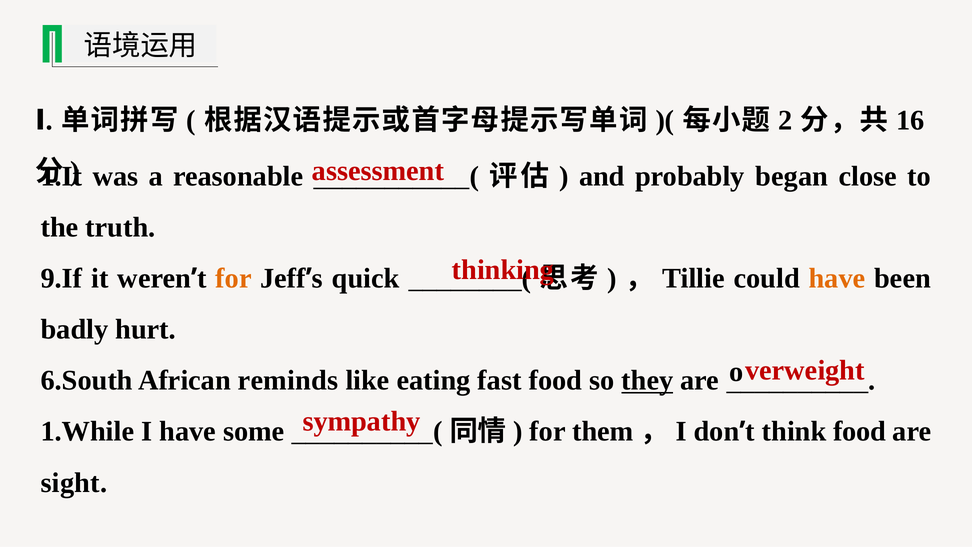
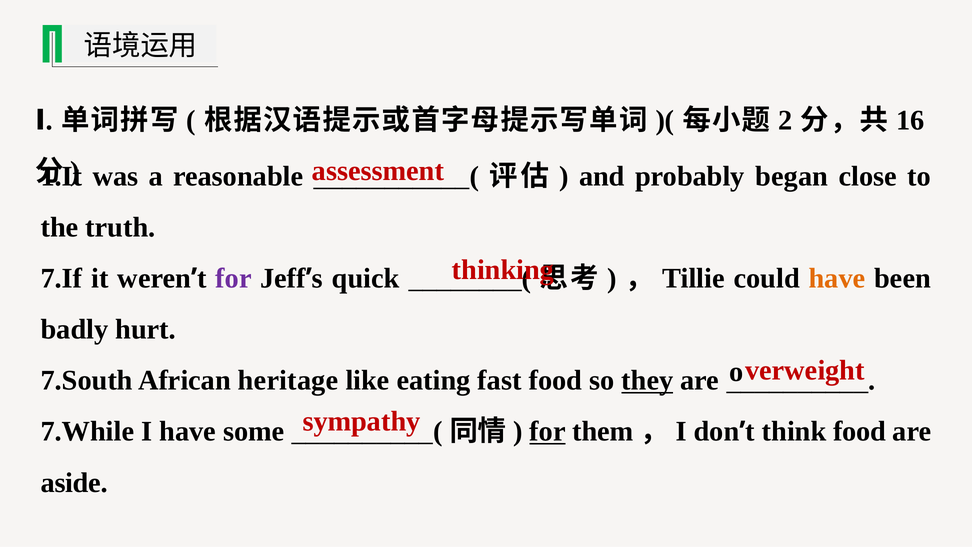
9.If: 9.If -> 7.If
for at (234, 278) colour: orange -> purple
6.South: 6.South -> 7.South
reminds: reminds -> heritage
1.While: 1.While -> 7.While
for at (548, 431) underline: none -> present
sight: sight -> aside
